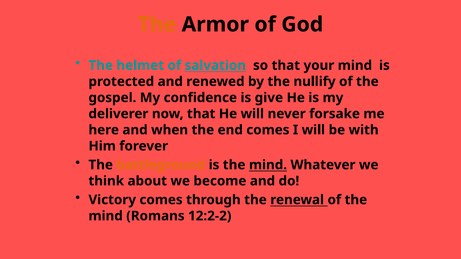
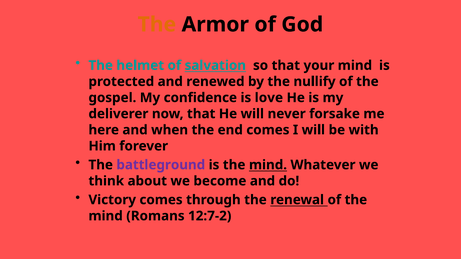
give: give -> love
battleground colour: orange -> purple
12:2-2: 12:2-2 -> 12:7-2
